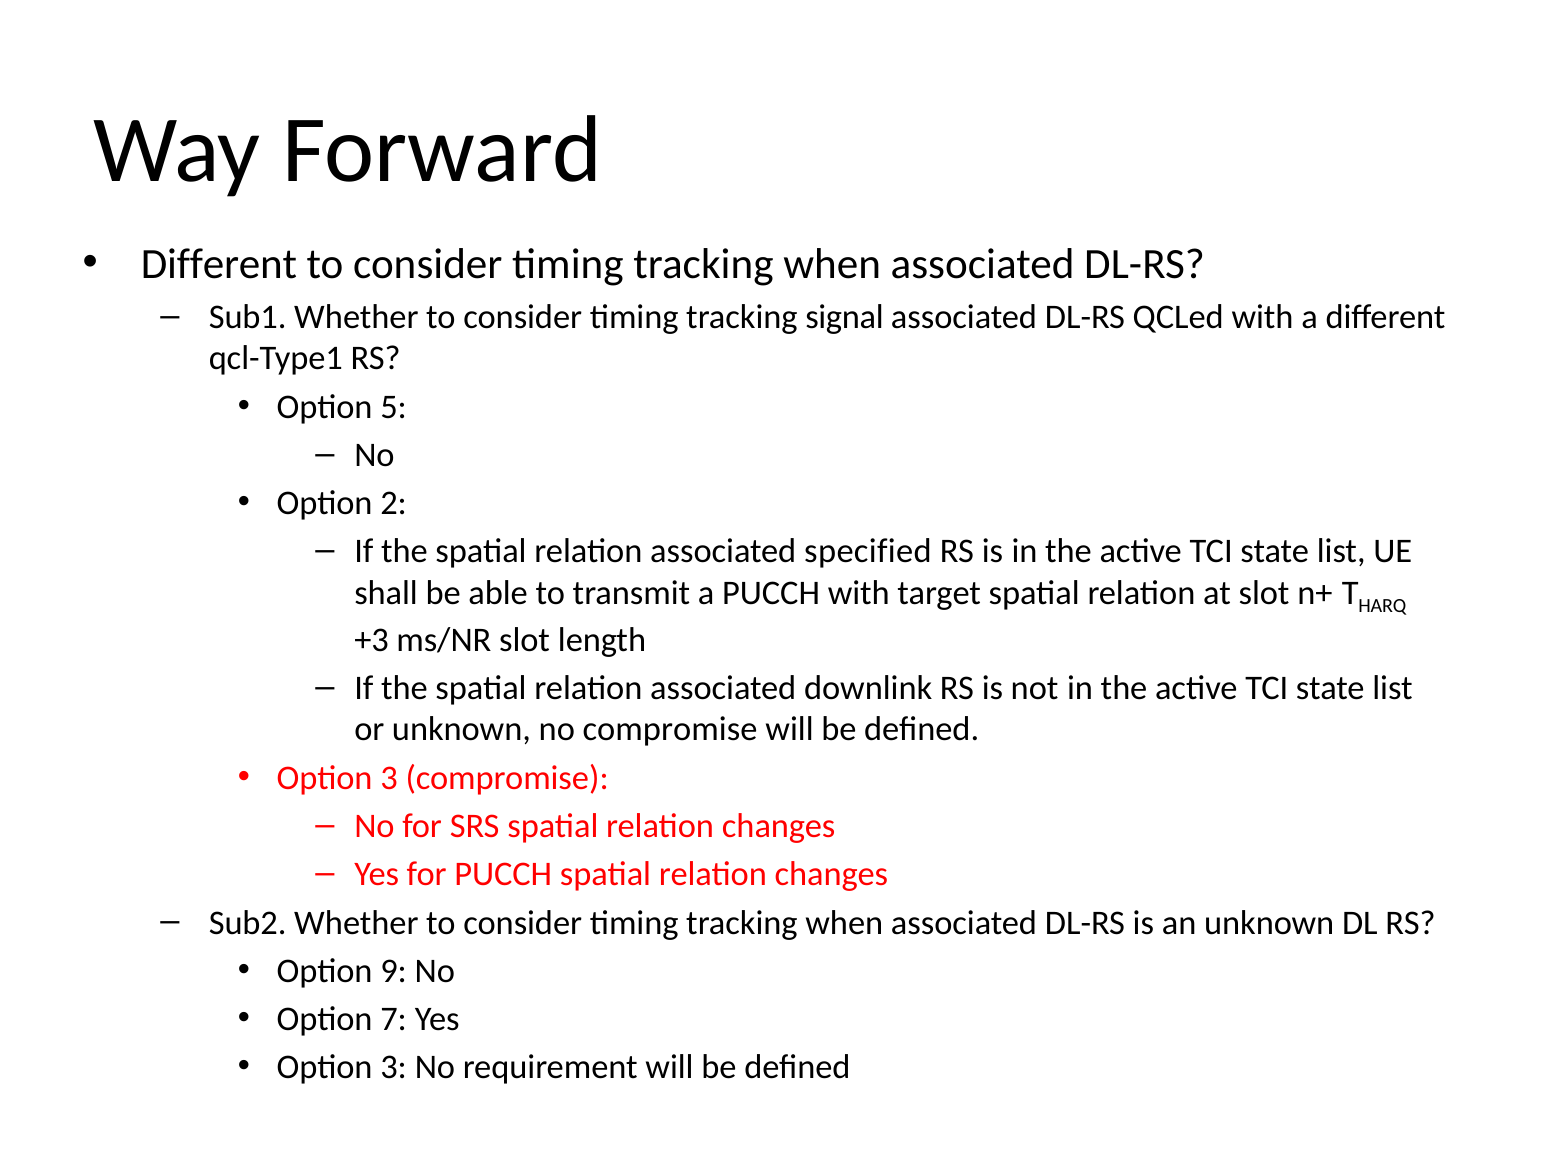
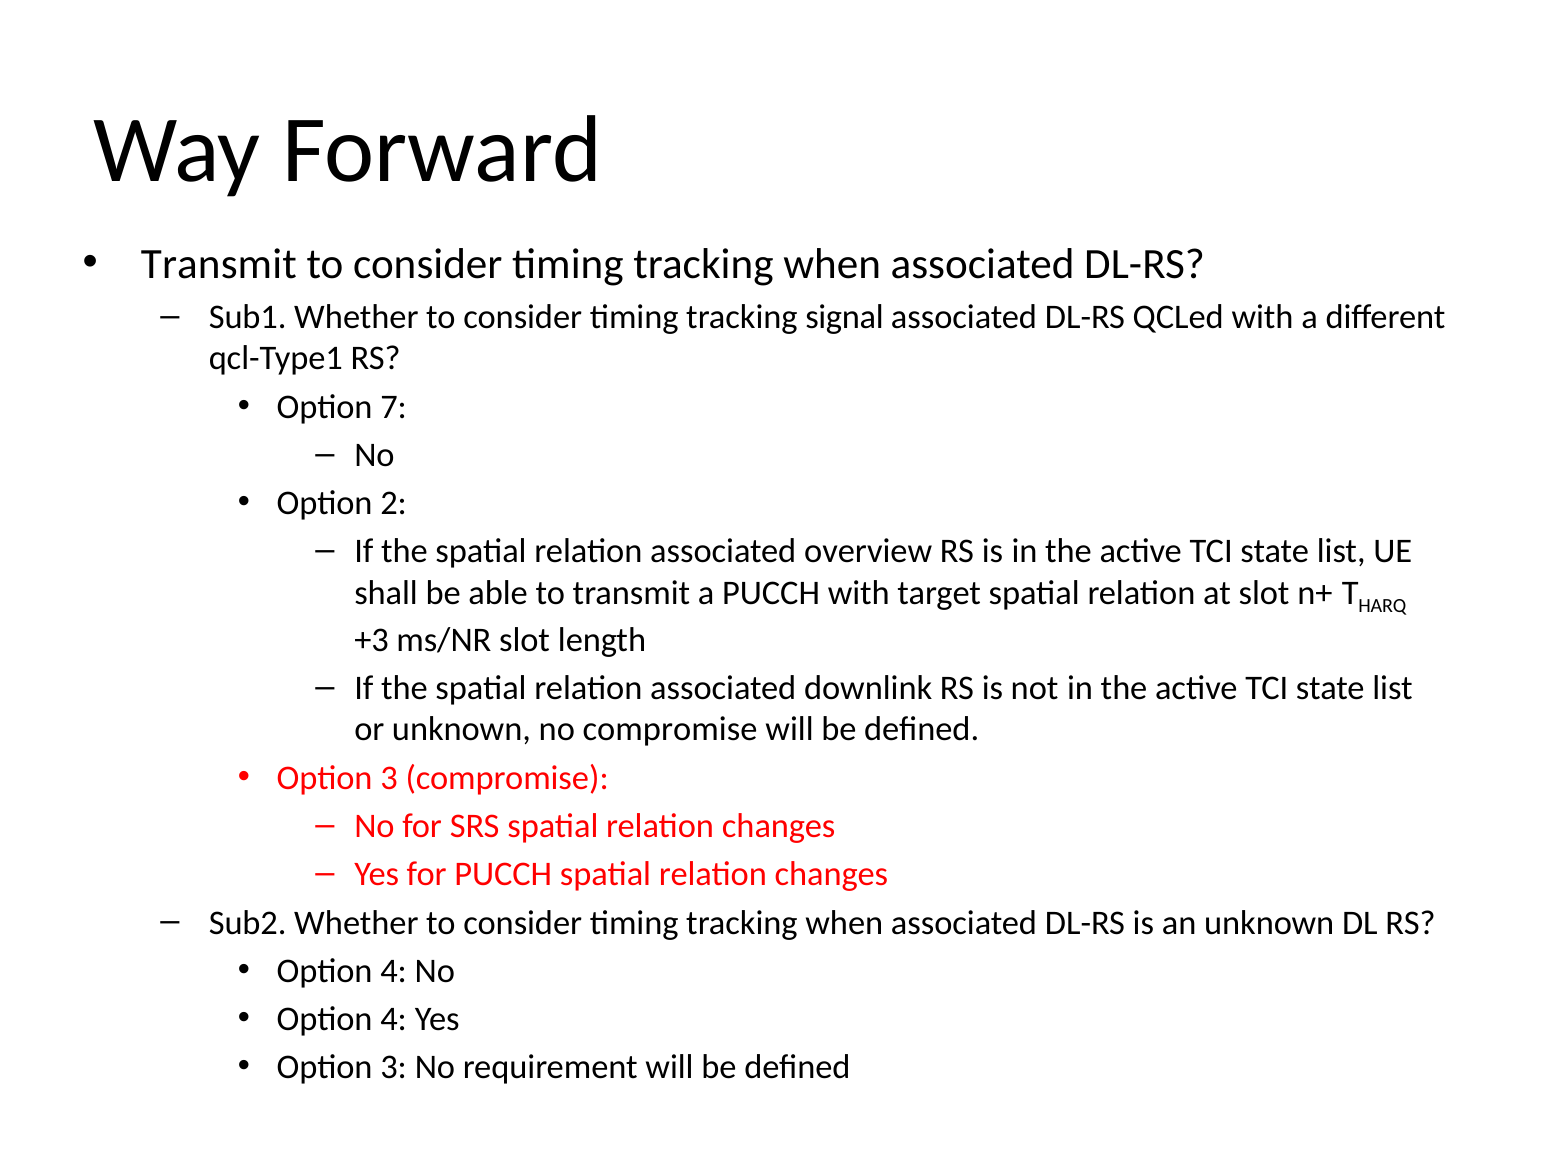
Different at (219, 264): Different -> Transmit
5: 5 -> 7
specified: specified -> overview
9 at (394, 971): 9 -> 4
7 at (394, 1019): 7 -> 4
